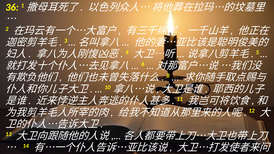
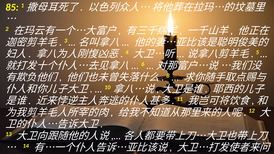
36: 36 -> 85
